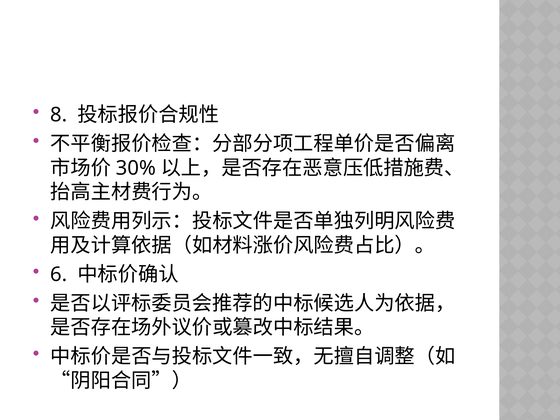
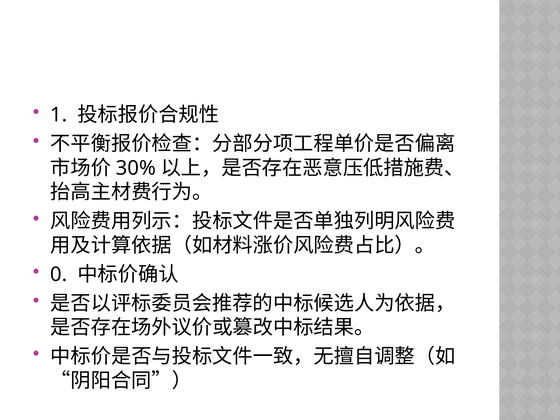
8: 8 -> 1
6: 6 -> 0
